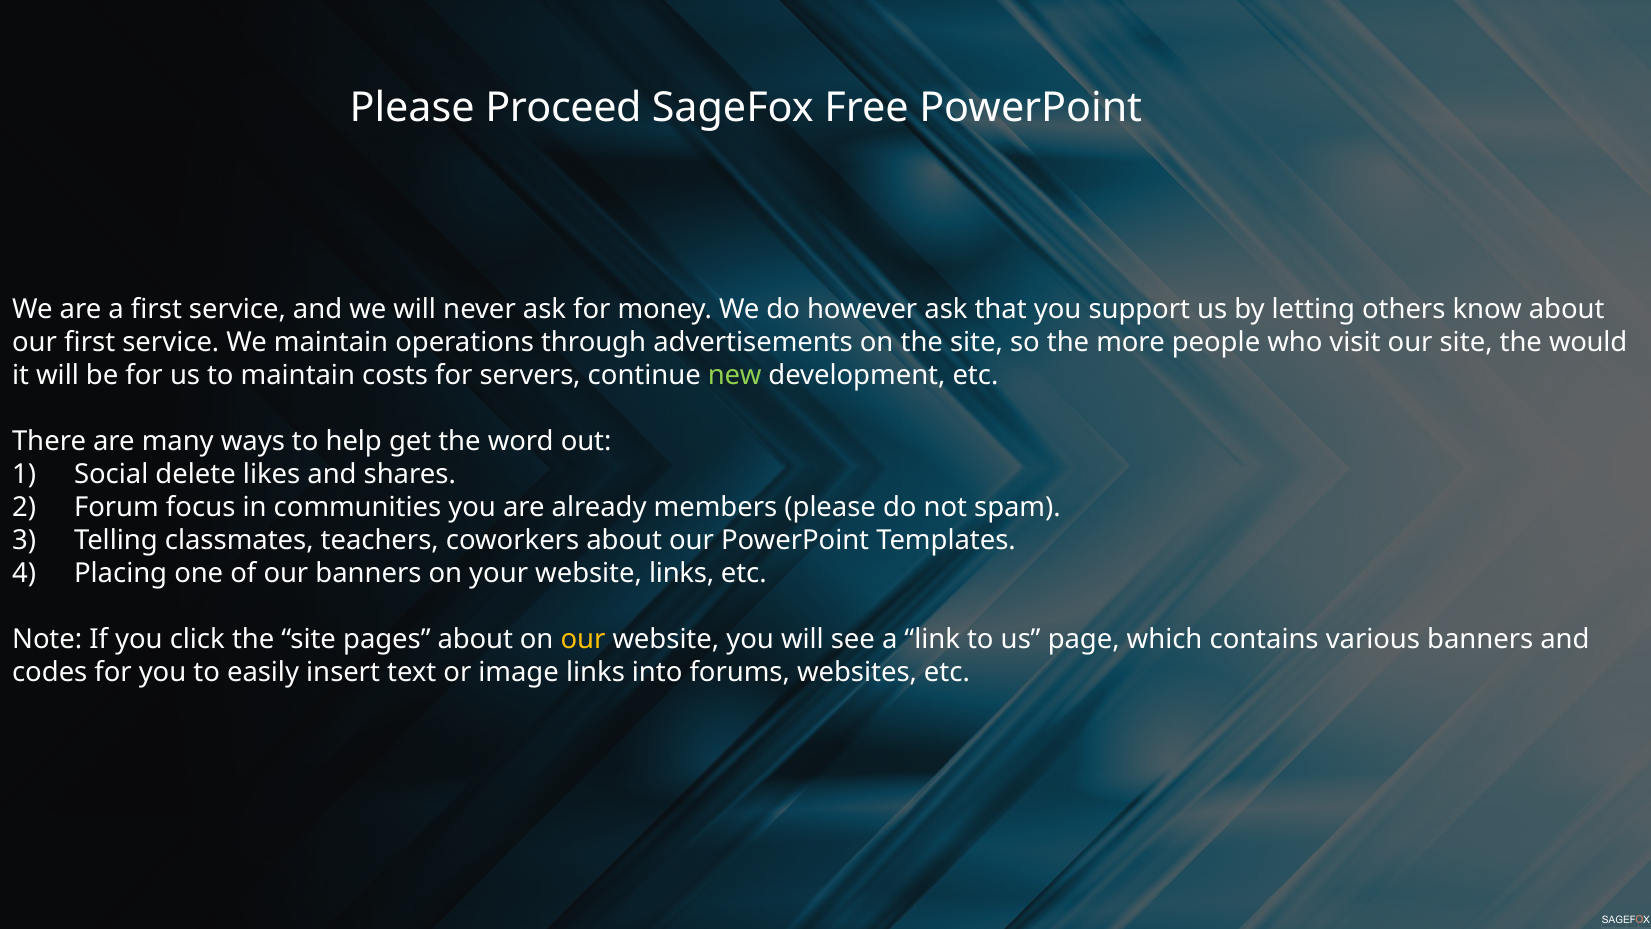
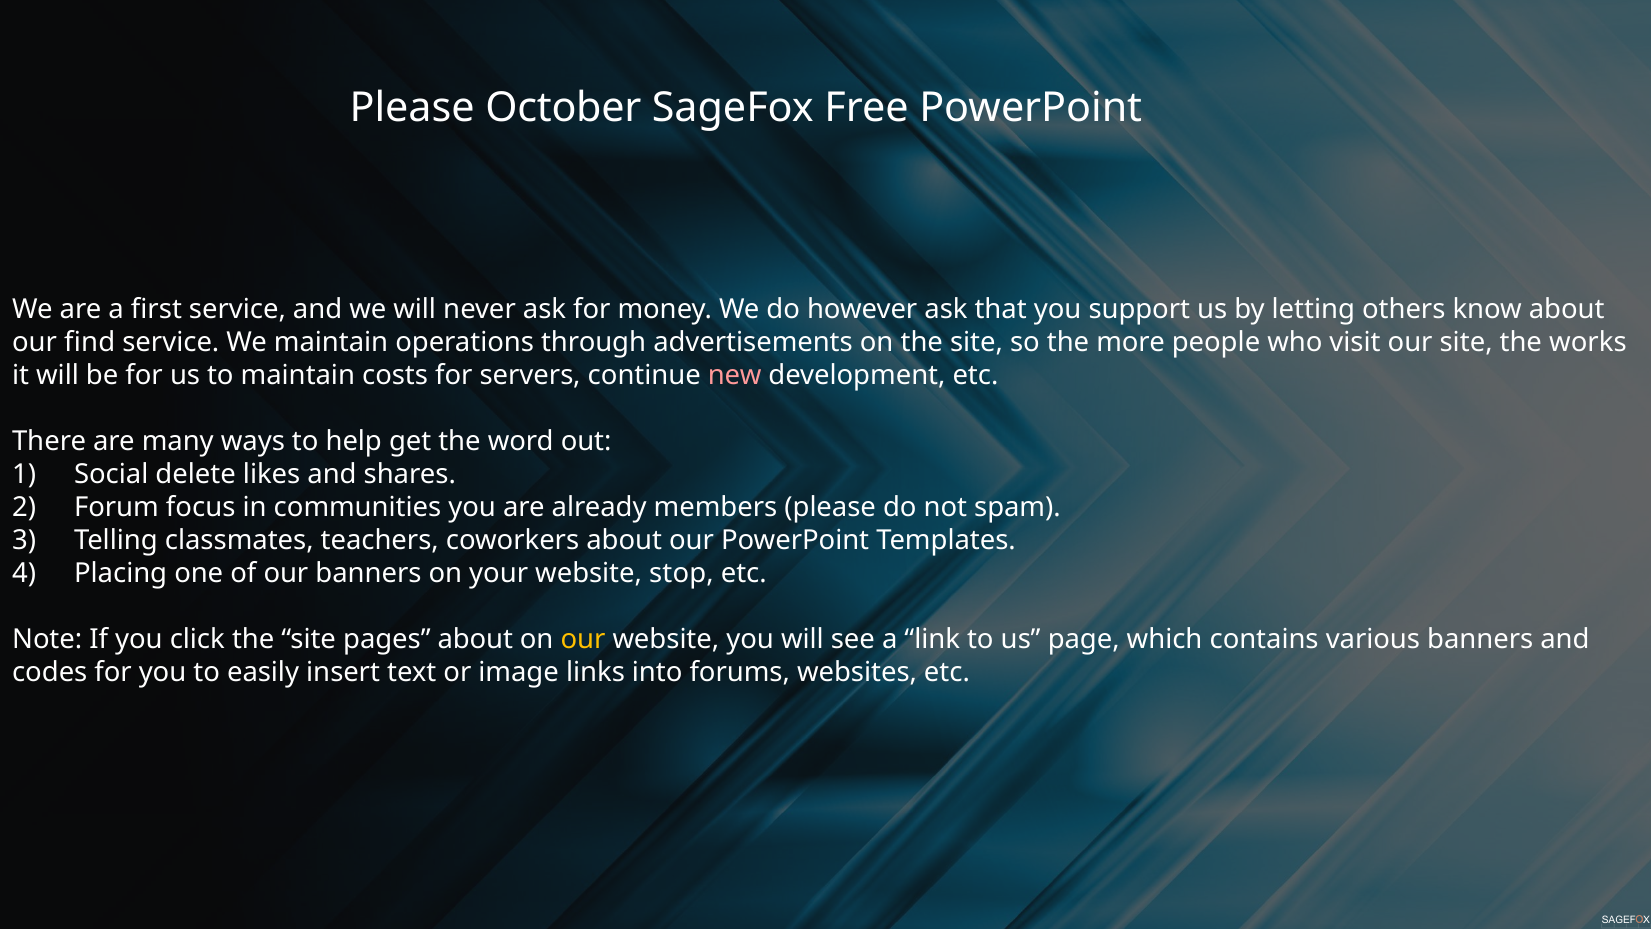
Proceed: Proceed -> October
our first: first -> find
would: would -> works
new colour: light green -> pink
website links: links -> stop
